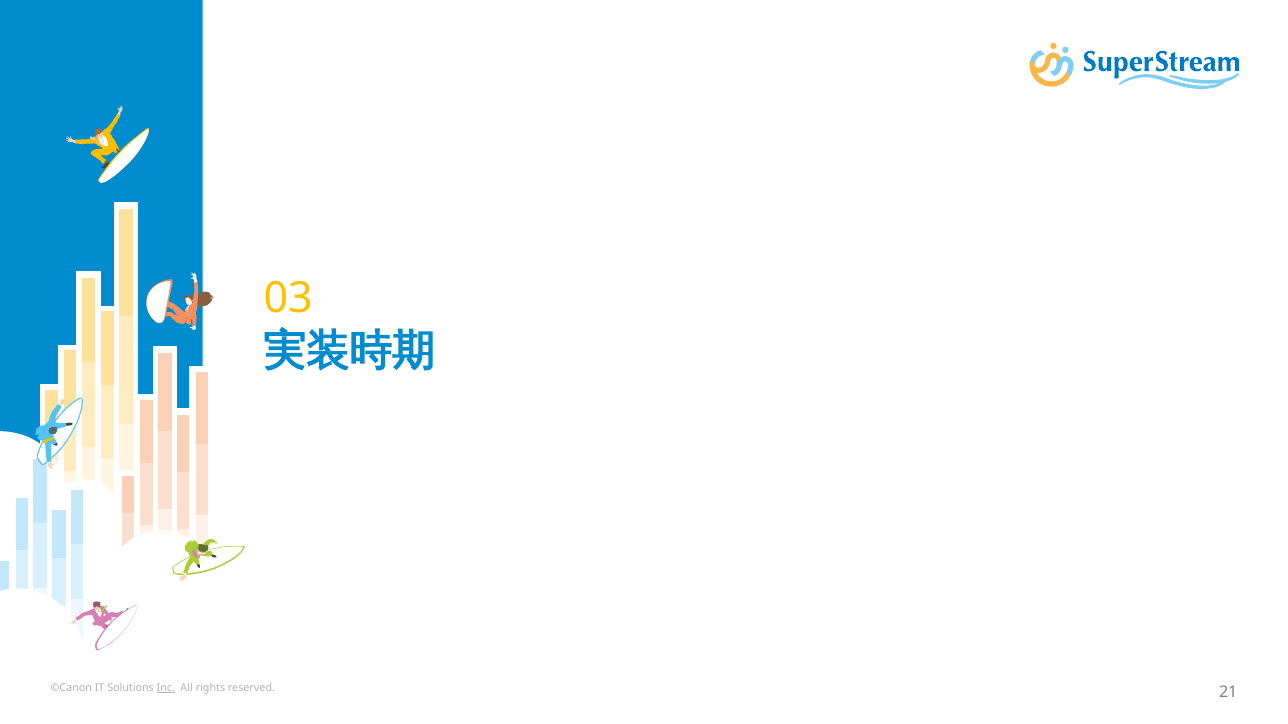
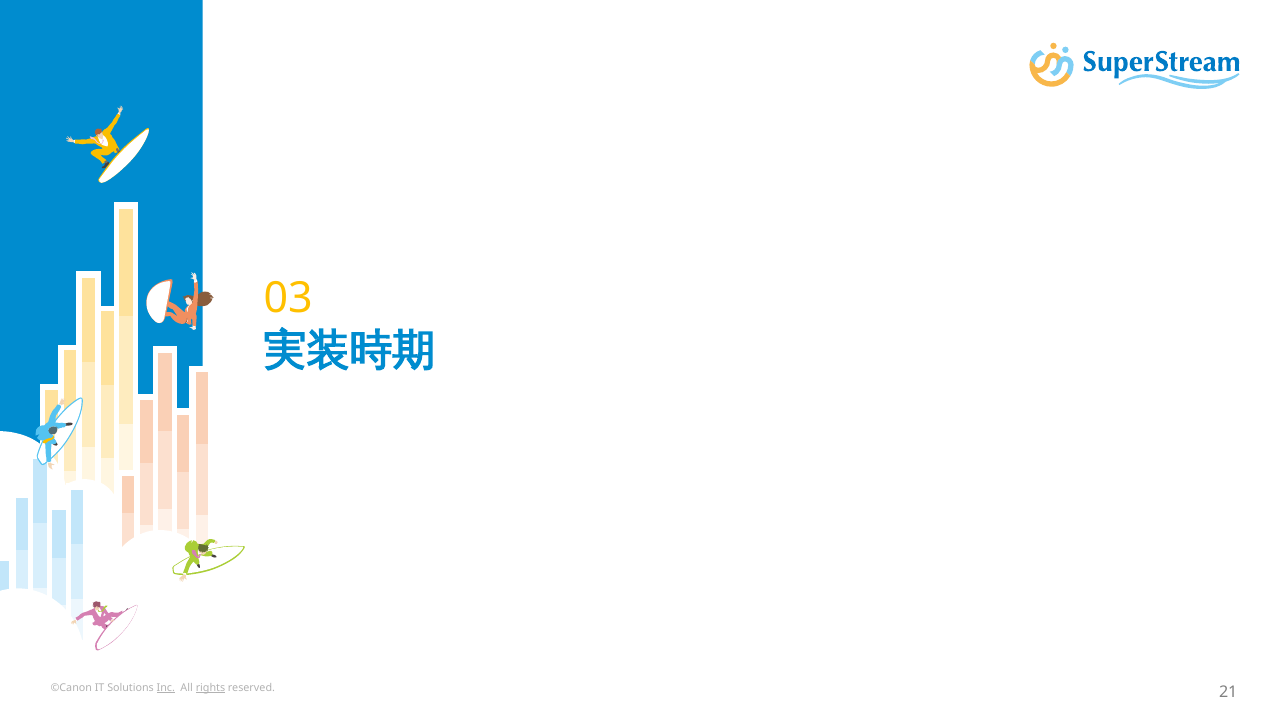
rights underline: none -> present
